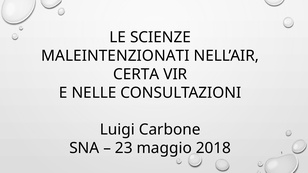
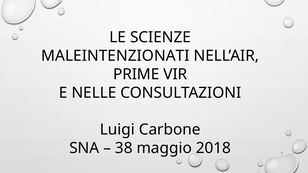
CERTA: CERTA -> PRIME
23: 23 -> 38
